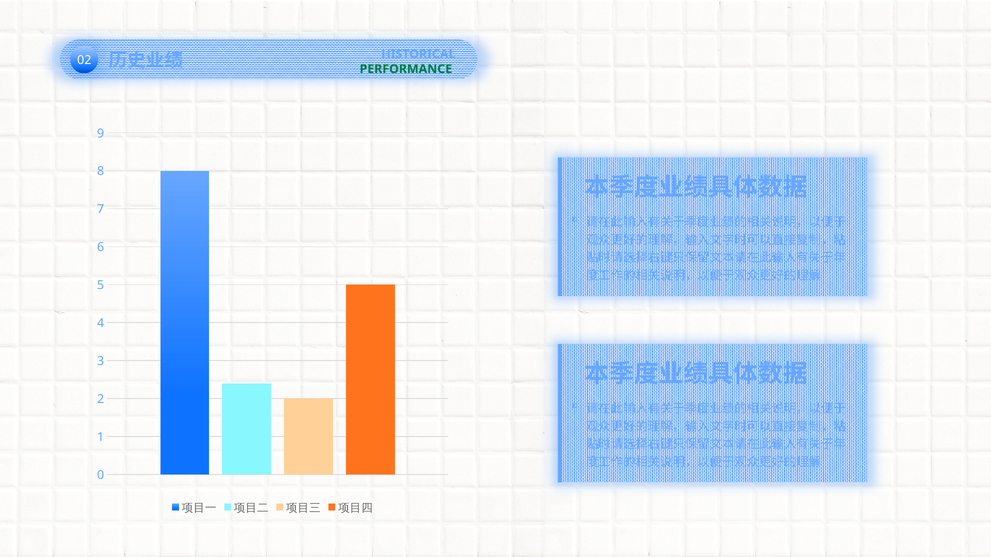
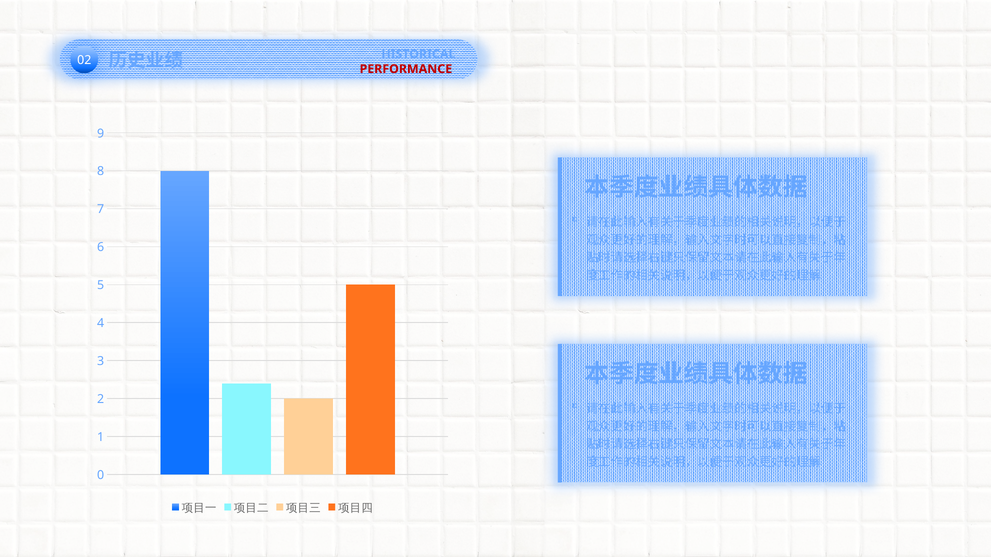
PERFORMANCE colour: green -> red
